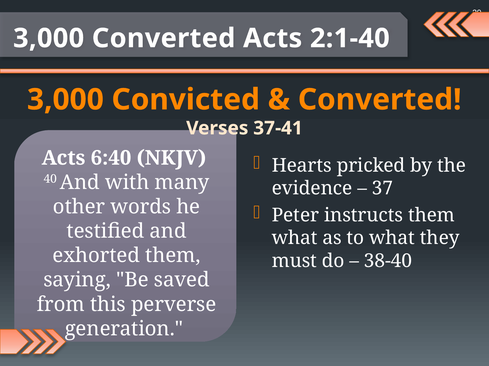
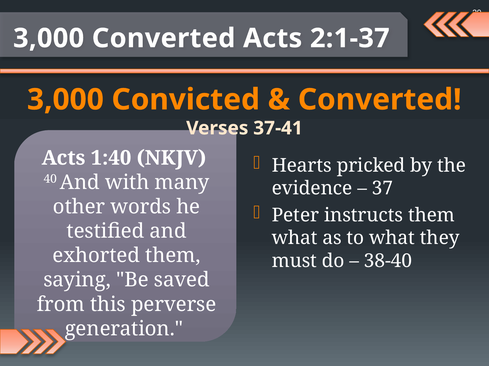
2:1-40: 2:1-40 -> 2:1-37
6:40: 6:40 -> 1:40
